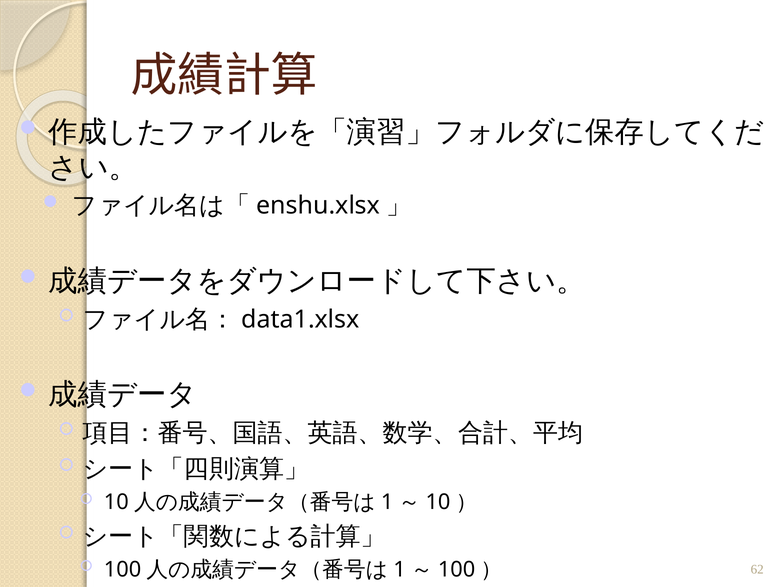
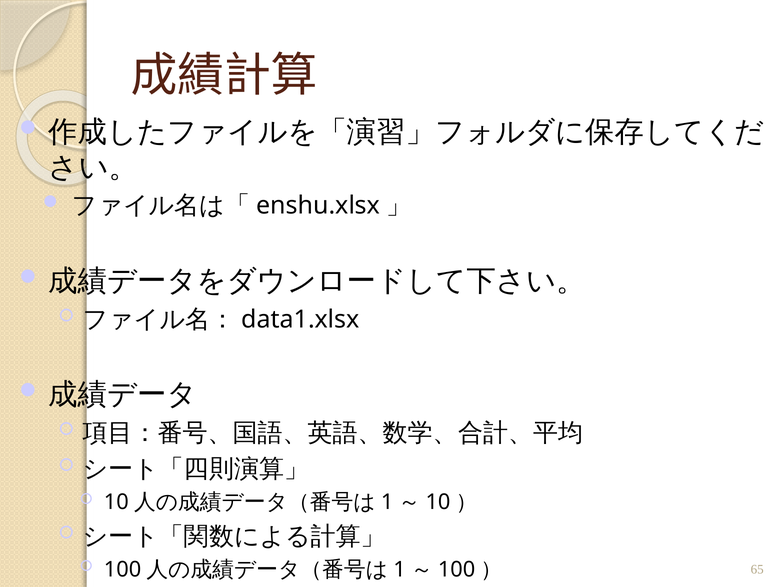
62: 62 -> 65
